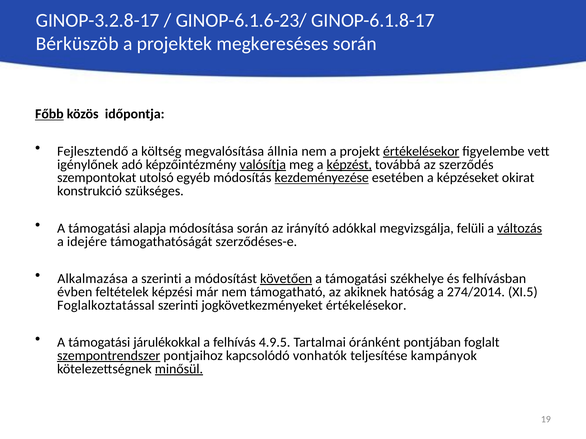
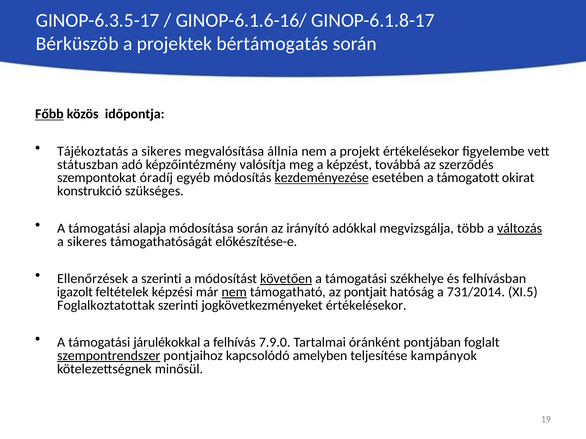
GINOP-3.2.8-17: GINOP-3.2.8-17 -> GINOP-6.3.5-17
GINOP-6.1.6-23/: GINOP-6.1.6-23/ -> GINOP-6.1.6-16/
megkereséses: megkereséses -> bértámogatás
Fejlesztendő: Fejlesztendő -> Tájékoztatás
költség at (161, 151): költség -> sikeres
értékelésekor at (421, 151) underline: present -> none
igénylőnek: igénylőnek -> státuszban
valósítja underline: present -> none
képzést underline: present -> none
utolsó: utolsó -> óradíj
képzéseket: képzéseket -> támogatott
felüli: felüli -> több
idejére at (87, 242): idejére -> sikeres
szerződéses-e: szerződéses-e -> előkészítése-e
Alkalmazása: Alkalmazása -> Ellenőrzések
évben: évben -> igazolt
nem at (234, 292) underline: none -> present
akiknek: akiknek -> pontjait
274/2014: 274/2014 -> 731/2014
Foglalkoztatással: Foglalkoztatással -> Foglalkoztatottak
4.9.5: 4.9.5 -> 7.9.0
vonhatók: vonhatók -> amelyben
minősül underline: present -> none
